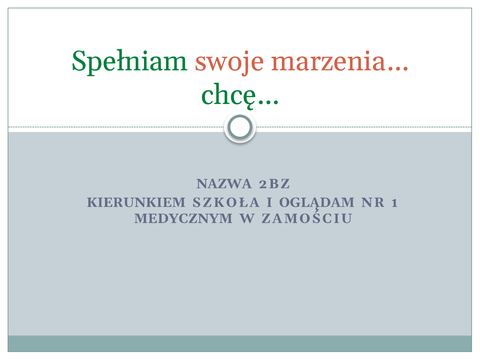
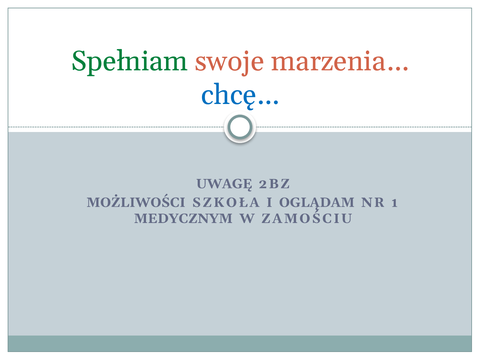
chcę… colour: green -> blue
NAZWA: NAZWA -> UWAGĘ
KIERUNKIEM: KIERUNKIEM -> MOŻLIWOŚCI
